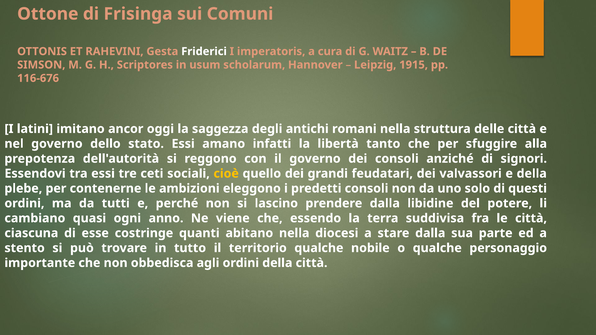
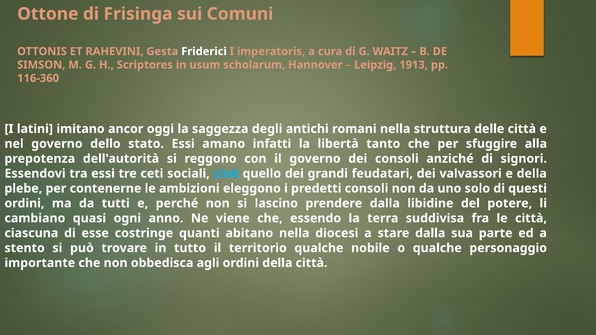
1915: 1915 -> 1913
116-676: 116-676 -> 116-360
cioè colour: yellow -> light blue
